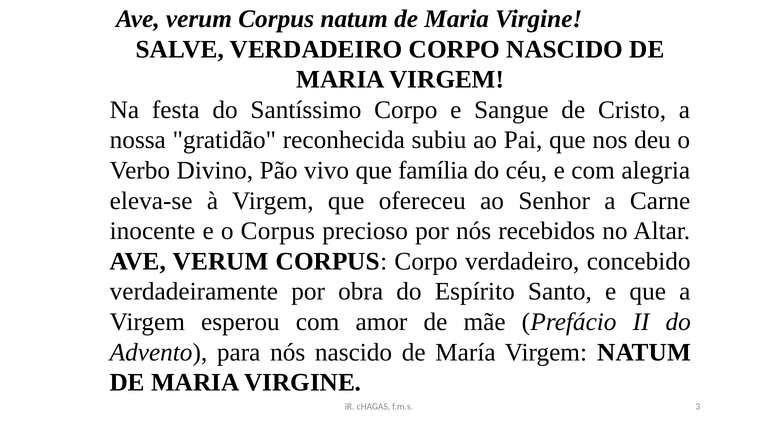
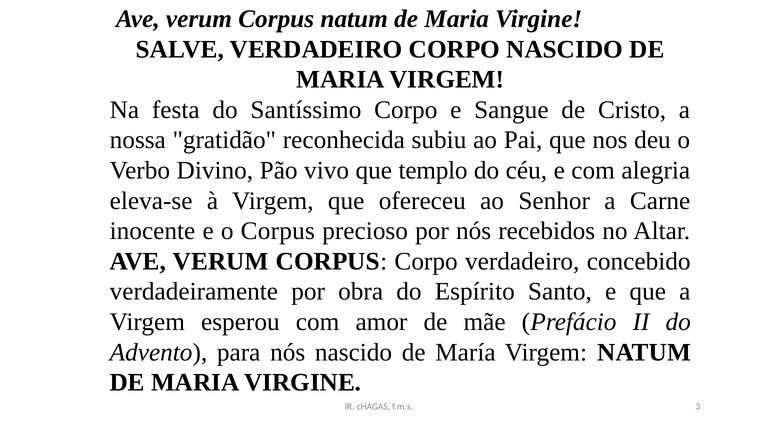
família: família -> templo
